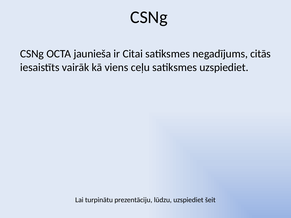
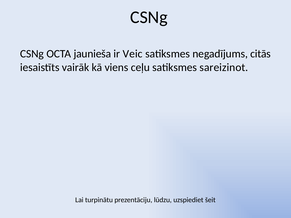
Citai: Citai -> Veic
satiksmes uzspiediet: uzspiediet -> sareizinot
